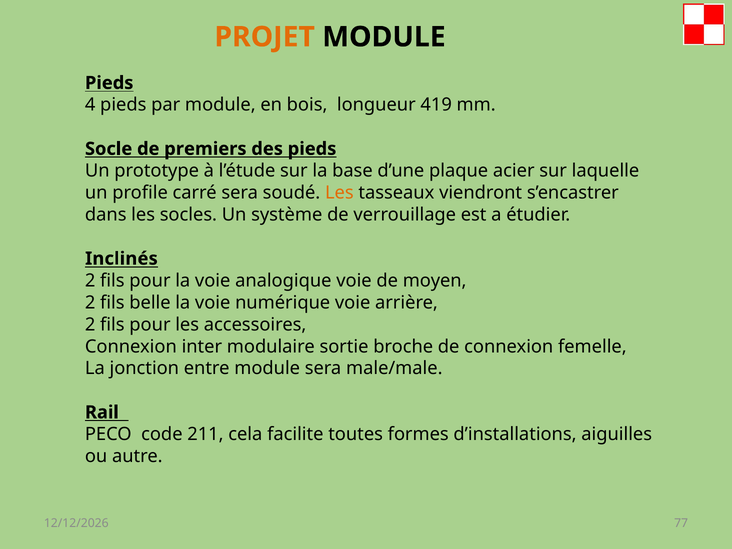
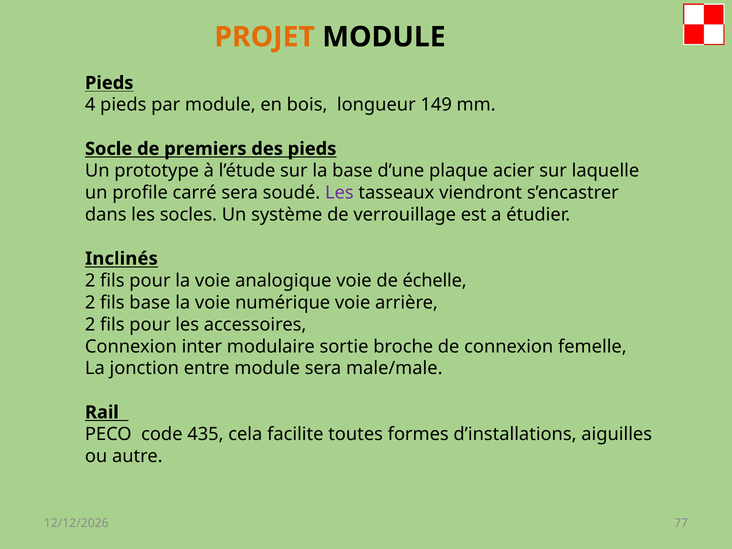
419: 419 -> 149
Les at (339, 193) colour: orange -> purple
moyen: moyen -> échelle
fils belle: belle -> base
211: 211 -> 435
